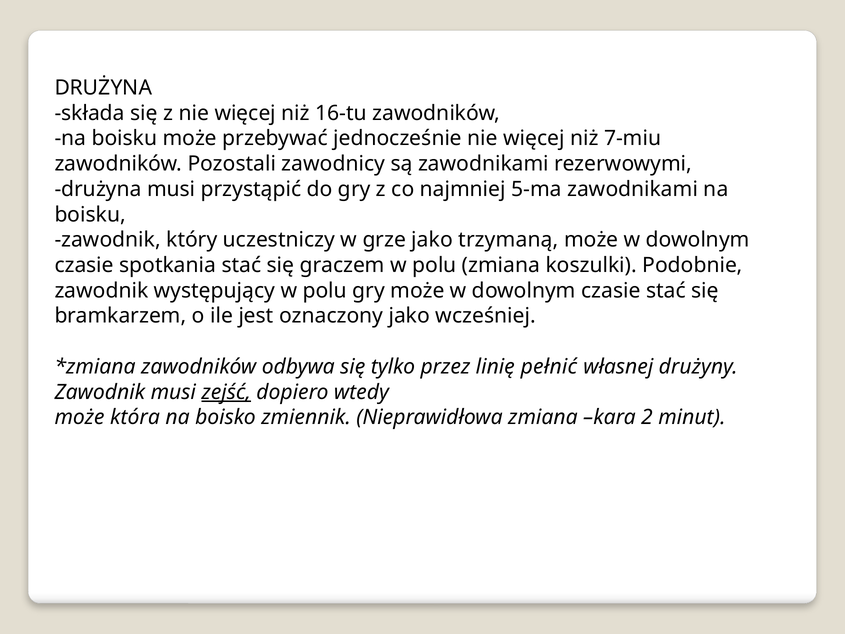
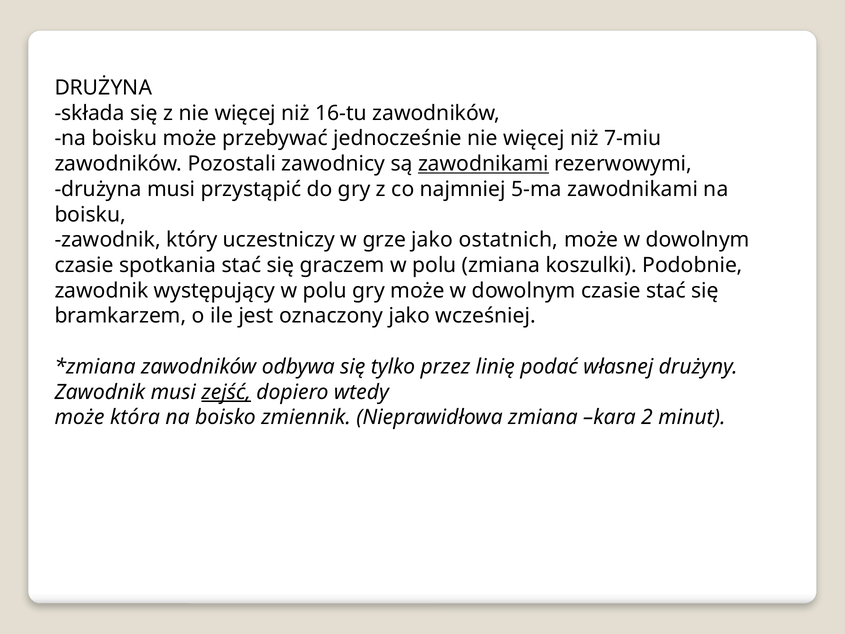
zawodnikami at (483, 164) underline: none -> present
trzymaną: trzymaną -> ostatnich
pełnić: pełnić -> podać
